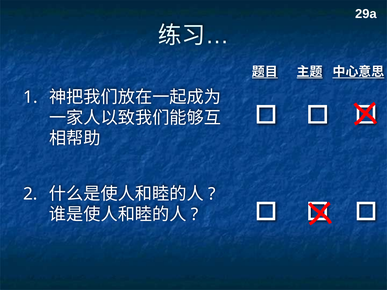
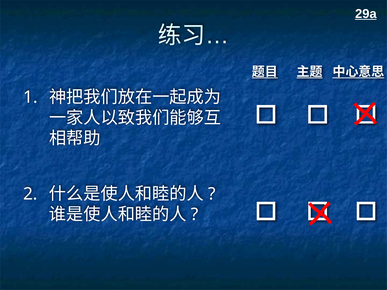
29a underline: none -> present
